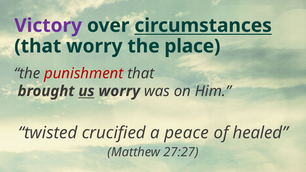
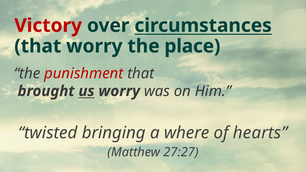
Victory colour: purple -> red
crucified: crucified -> bringing
peace: peace -> where
healed: healed -> hearts
